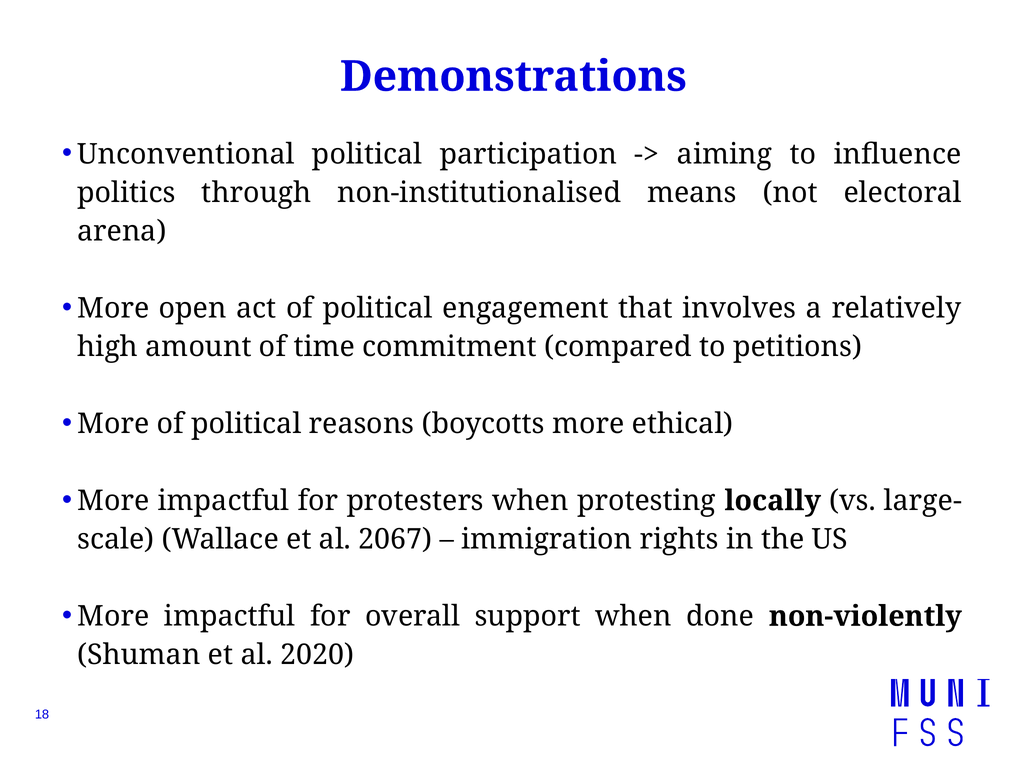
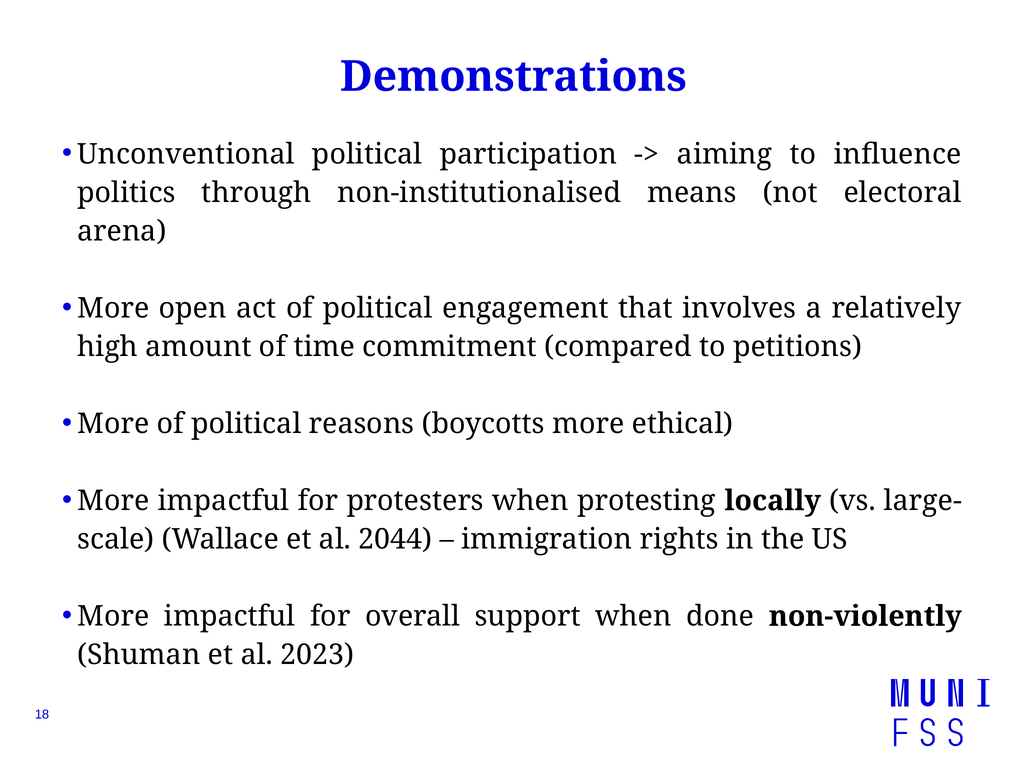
2067: 2067 -> 2044
2020: 2020 -> 2023
